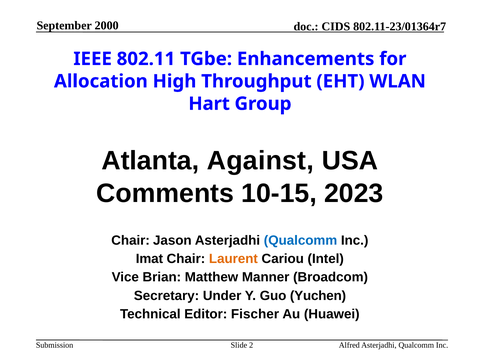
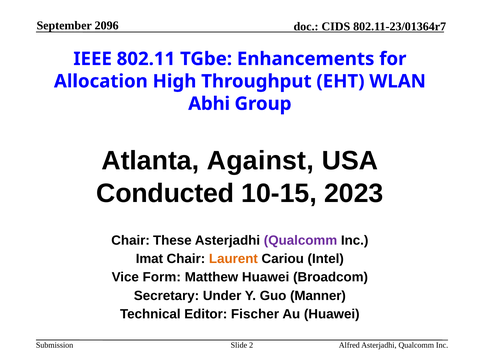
2000: 2000 -> 2096
Hart: Hart -> Abhi
Comments: Comments -> Conducted
Jason: Jason -> These
Qualcomm at (301, 240) colour: blue -> purple
Brian: Brian -> Form
Matthew Manner: Manner -> Huawei
Yuchen: Yuchen -> Manner
